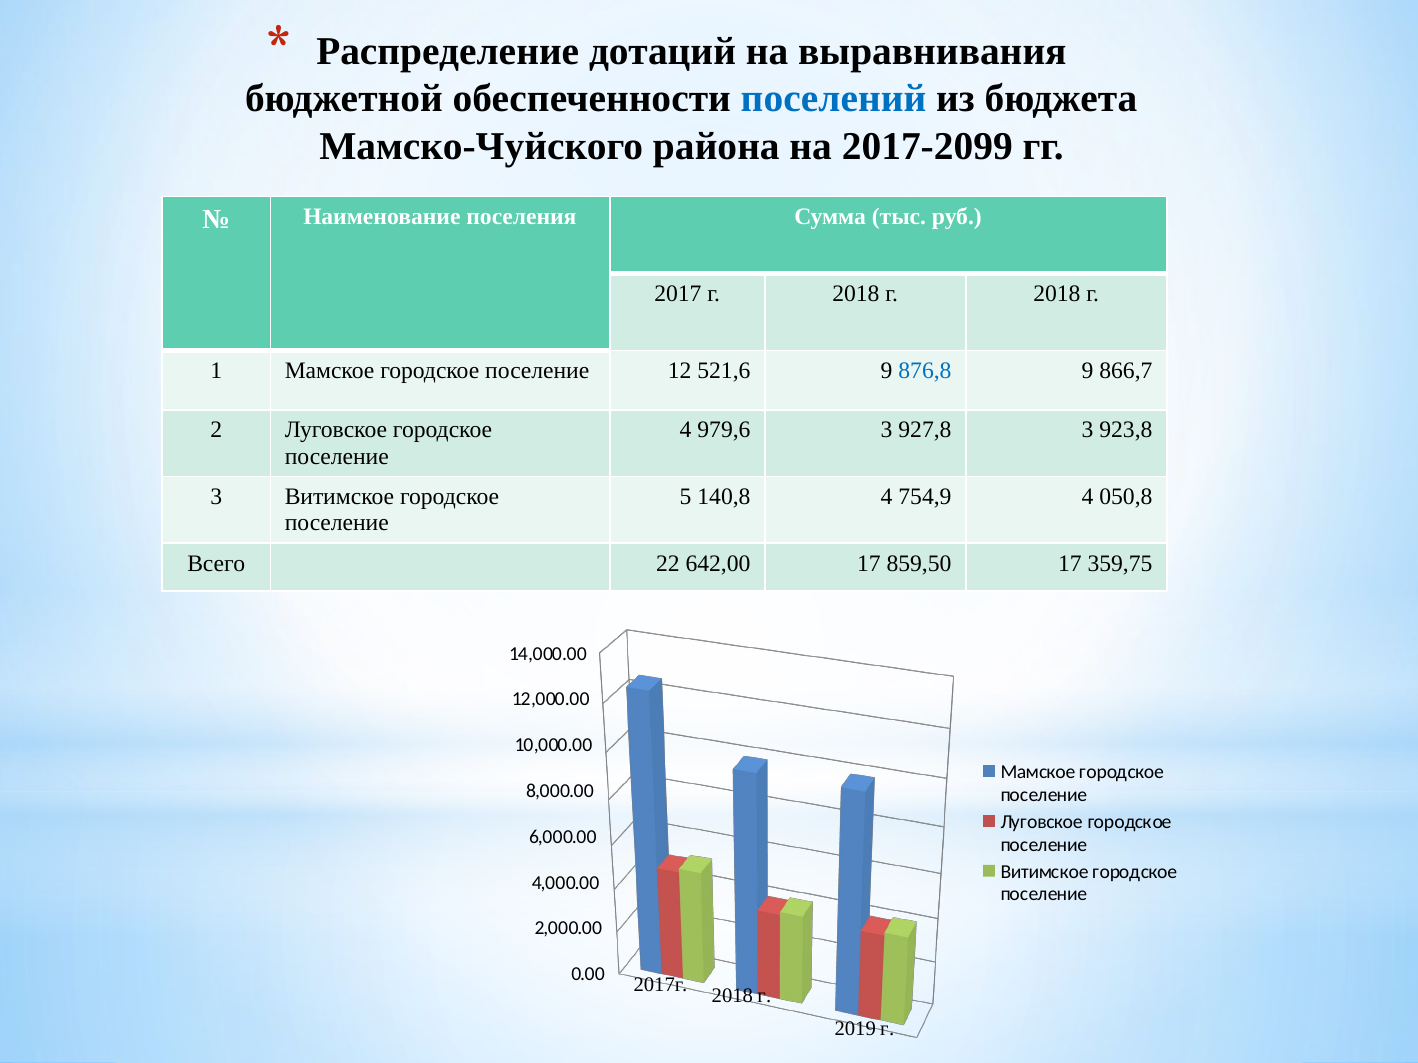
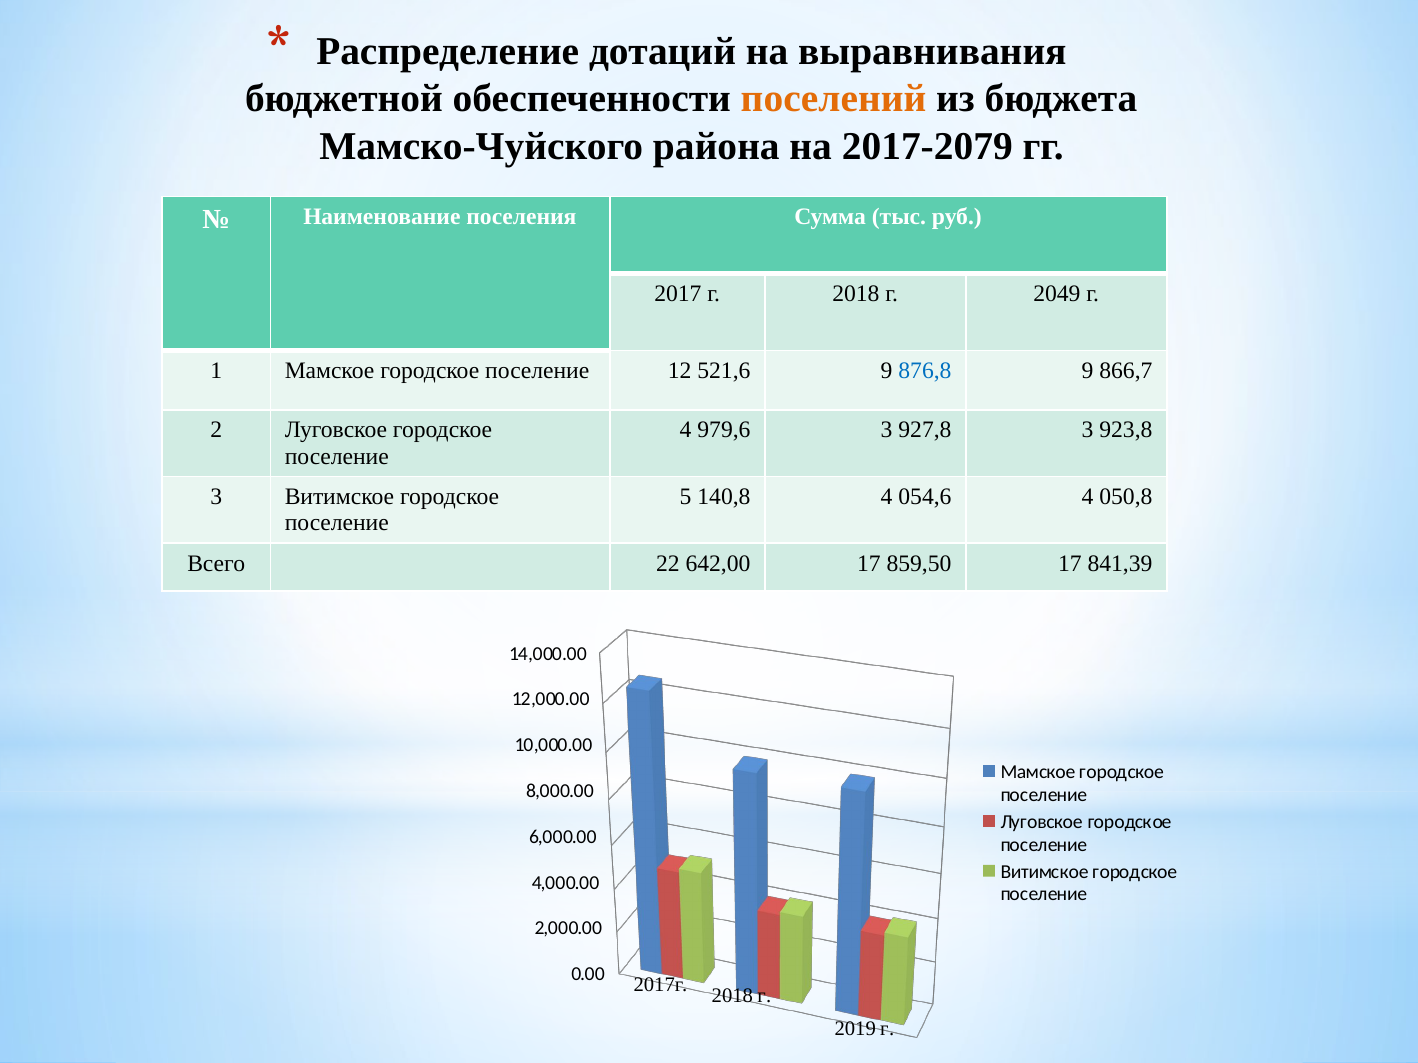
поселений colour: blue -> orange
2017-2099: 2017-2099 -> 2017-2079
2018 г 2018: 2018 -> 2049
754,9: 754,9 -> 054,6
359,75: 359,75 -> 841,39
